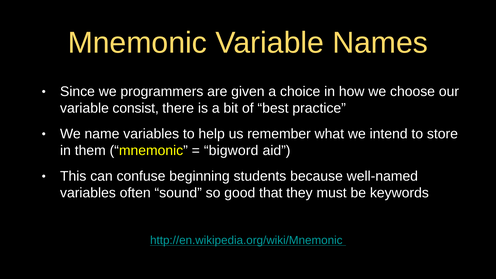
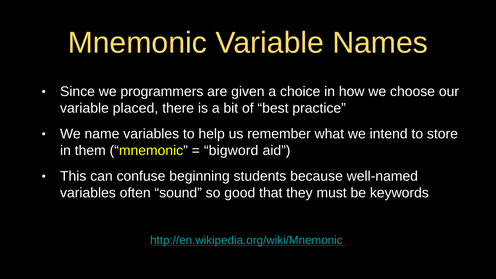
consist: consist -> placed
